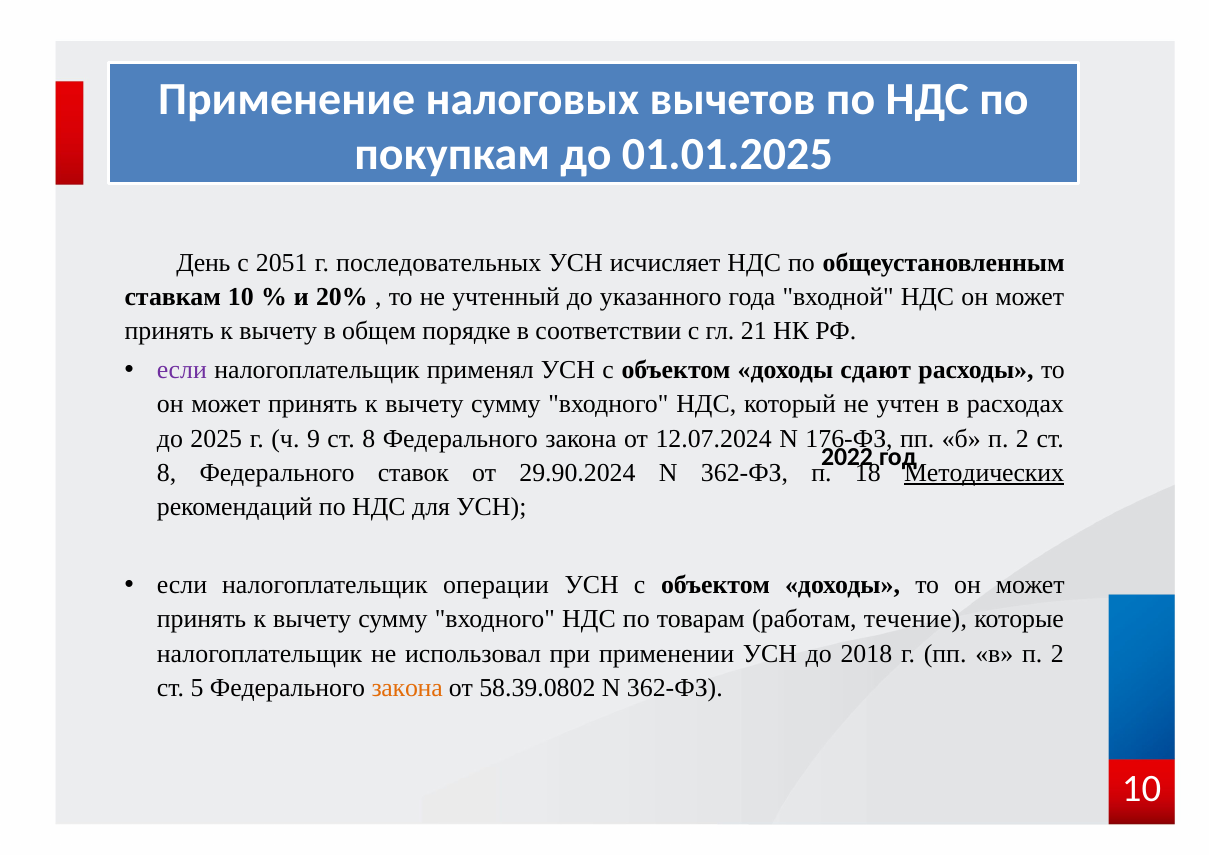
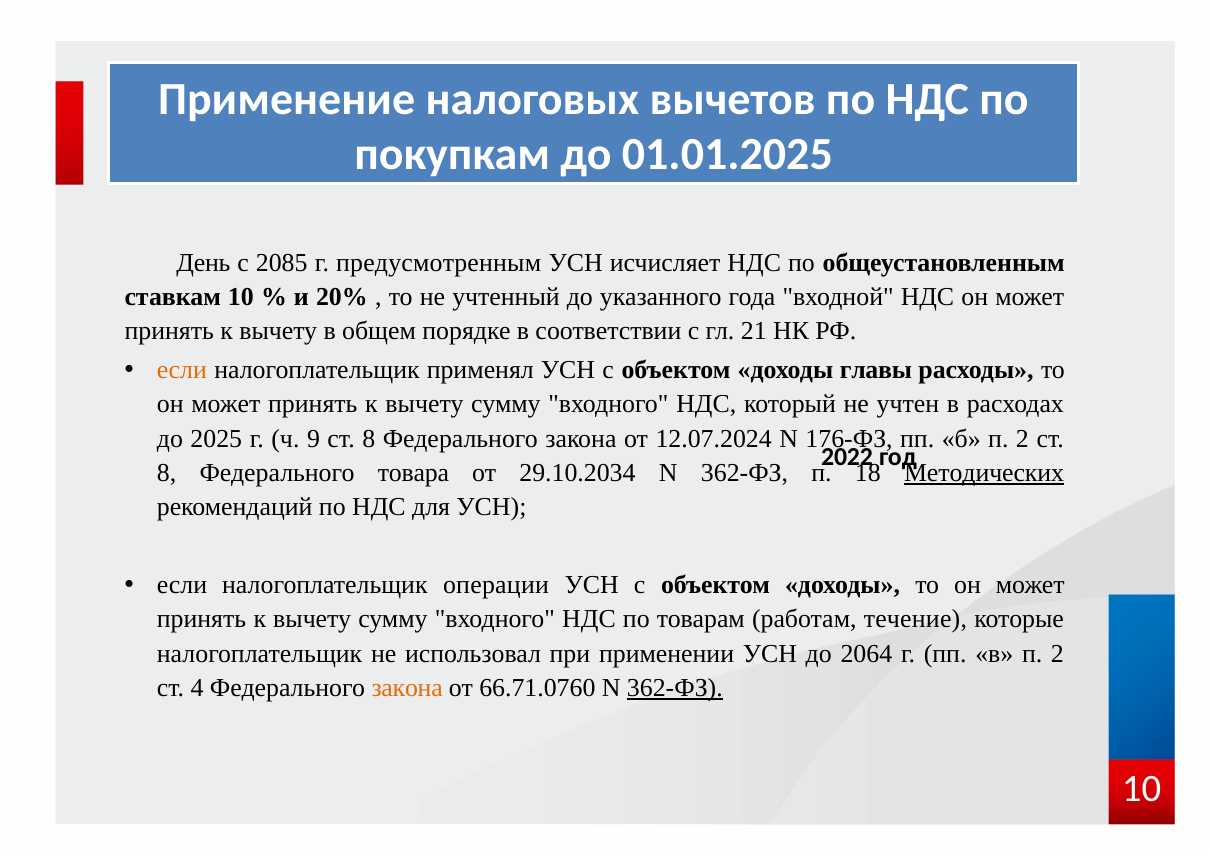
2051: 2051 -> 2085
последовательных: последовательных -> предусмотренным
если at (182, 370) colour: purple -> orange
сдают: сдают -> главы
ставок: ставок -> товара
29.90.2024: 29.90.2024 -> 29.10.2034
2018: 2018 -> 2064
5: 5 -> 4
58.39.0802: 58.39.0802 -> 66.71.0760
362-ФЗ at (675, 688) underline: none -> present
